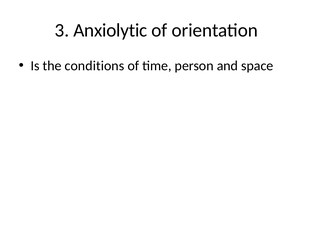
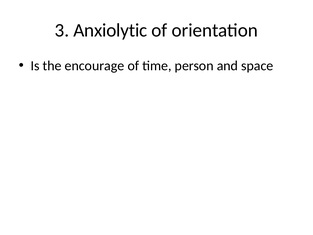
conditions: conditions -> encourage
